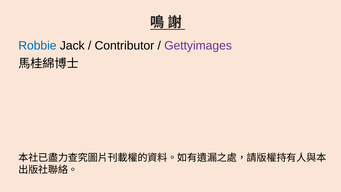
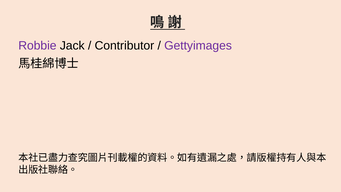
Robbie at (37, 46) colour: blue -> purple
